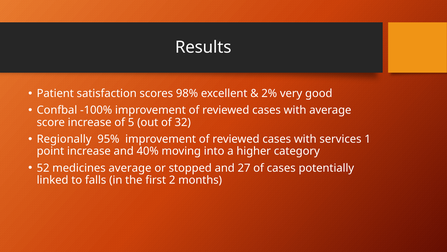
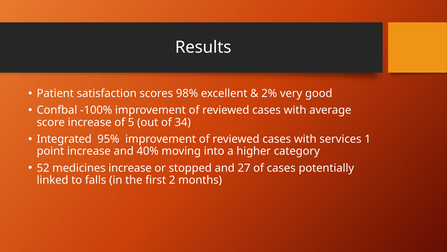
32: 32 -> 34
Regionally: Regionally -> Integrated
medicines average: average -> increase
